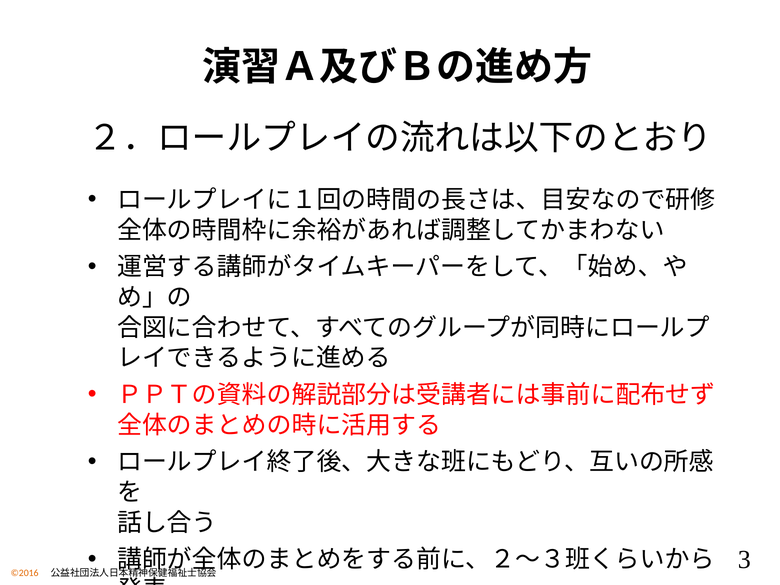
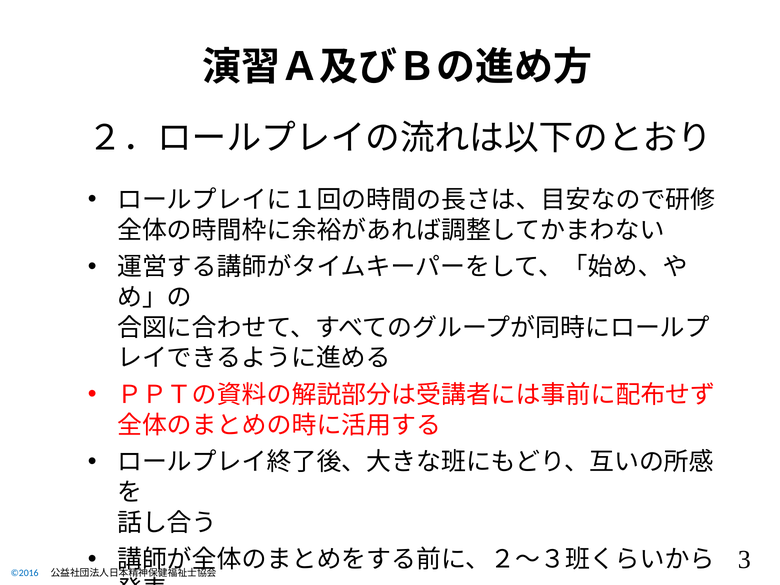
©2016 colour: orange -> blue
